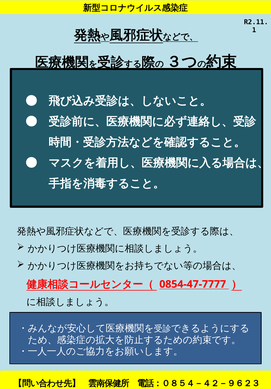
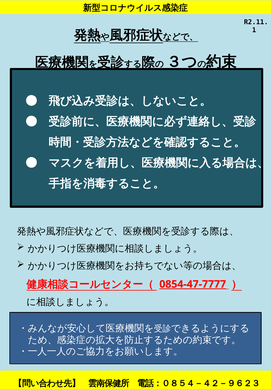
0854-47-7777 underline: none -> present
